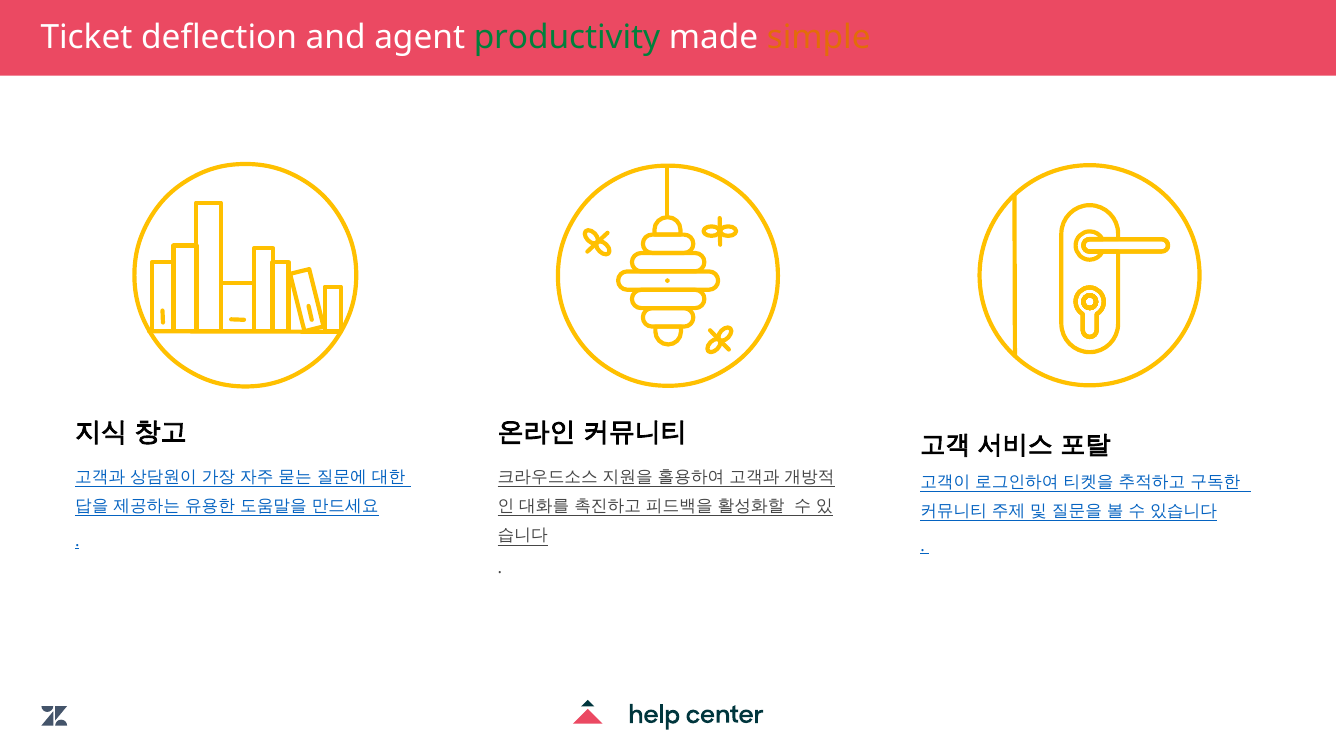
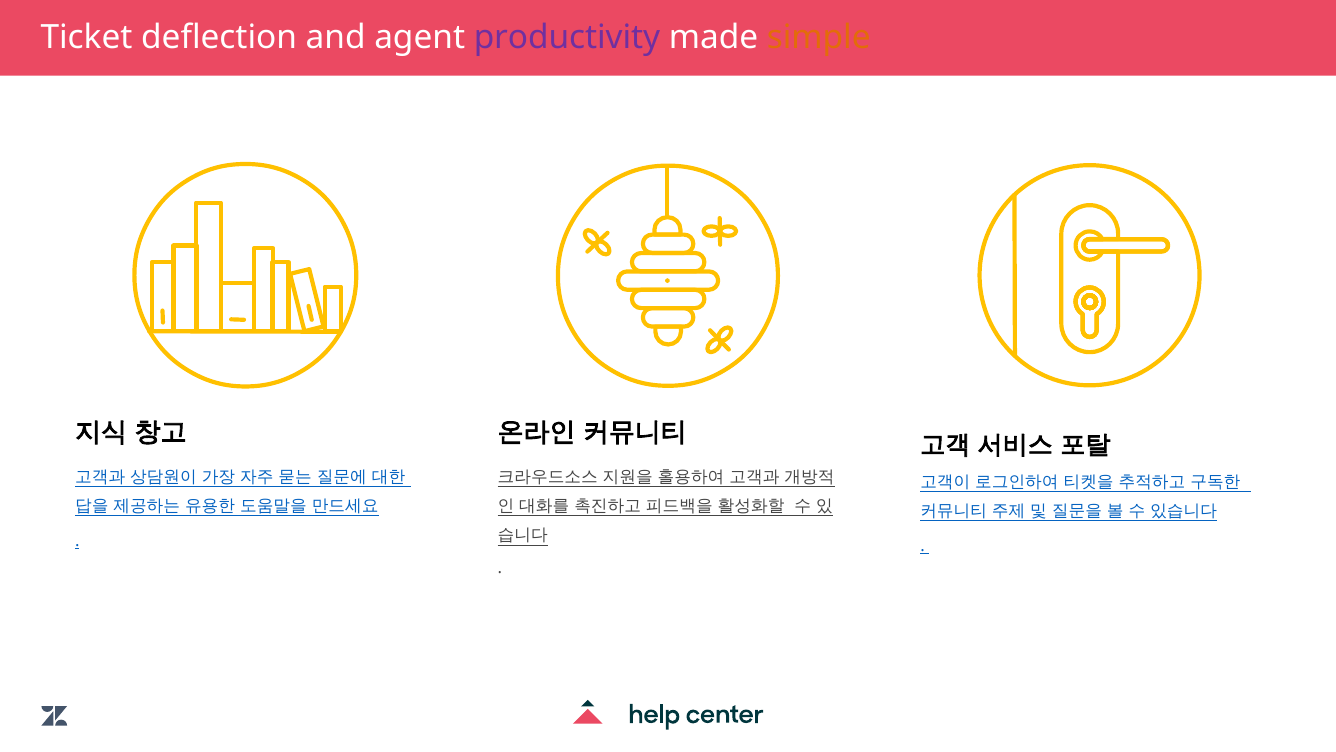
productivity colour: green -> purple
